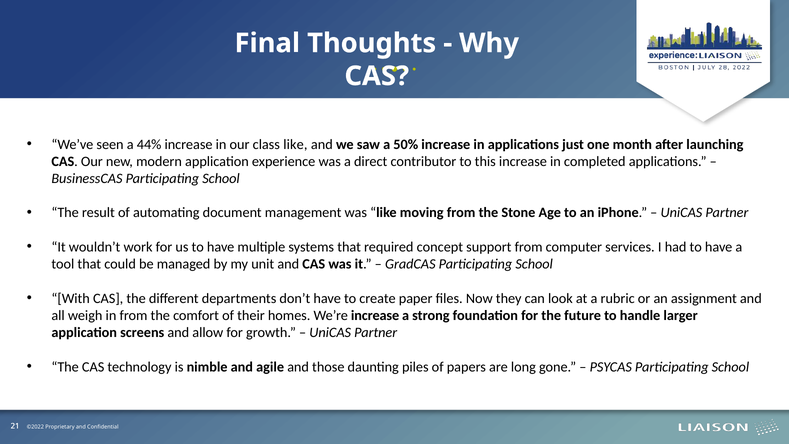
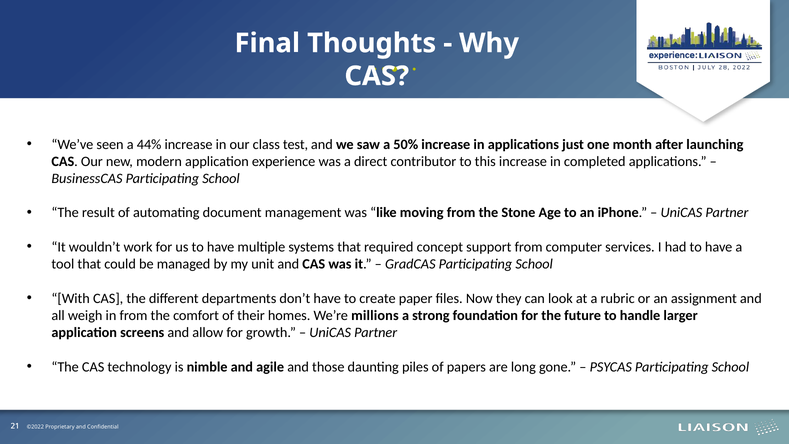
class like: like -> test
We’re increase: increase -> millions
